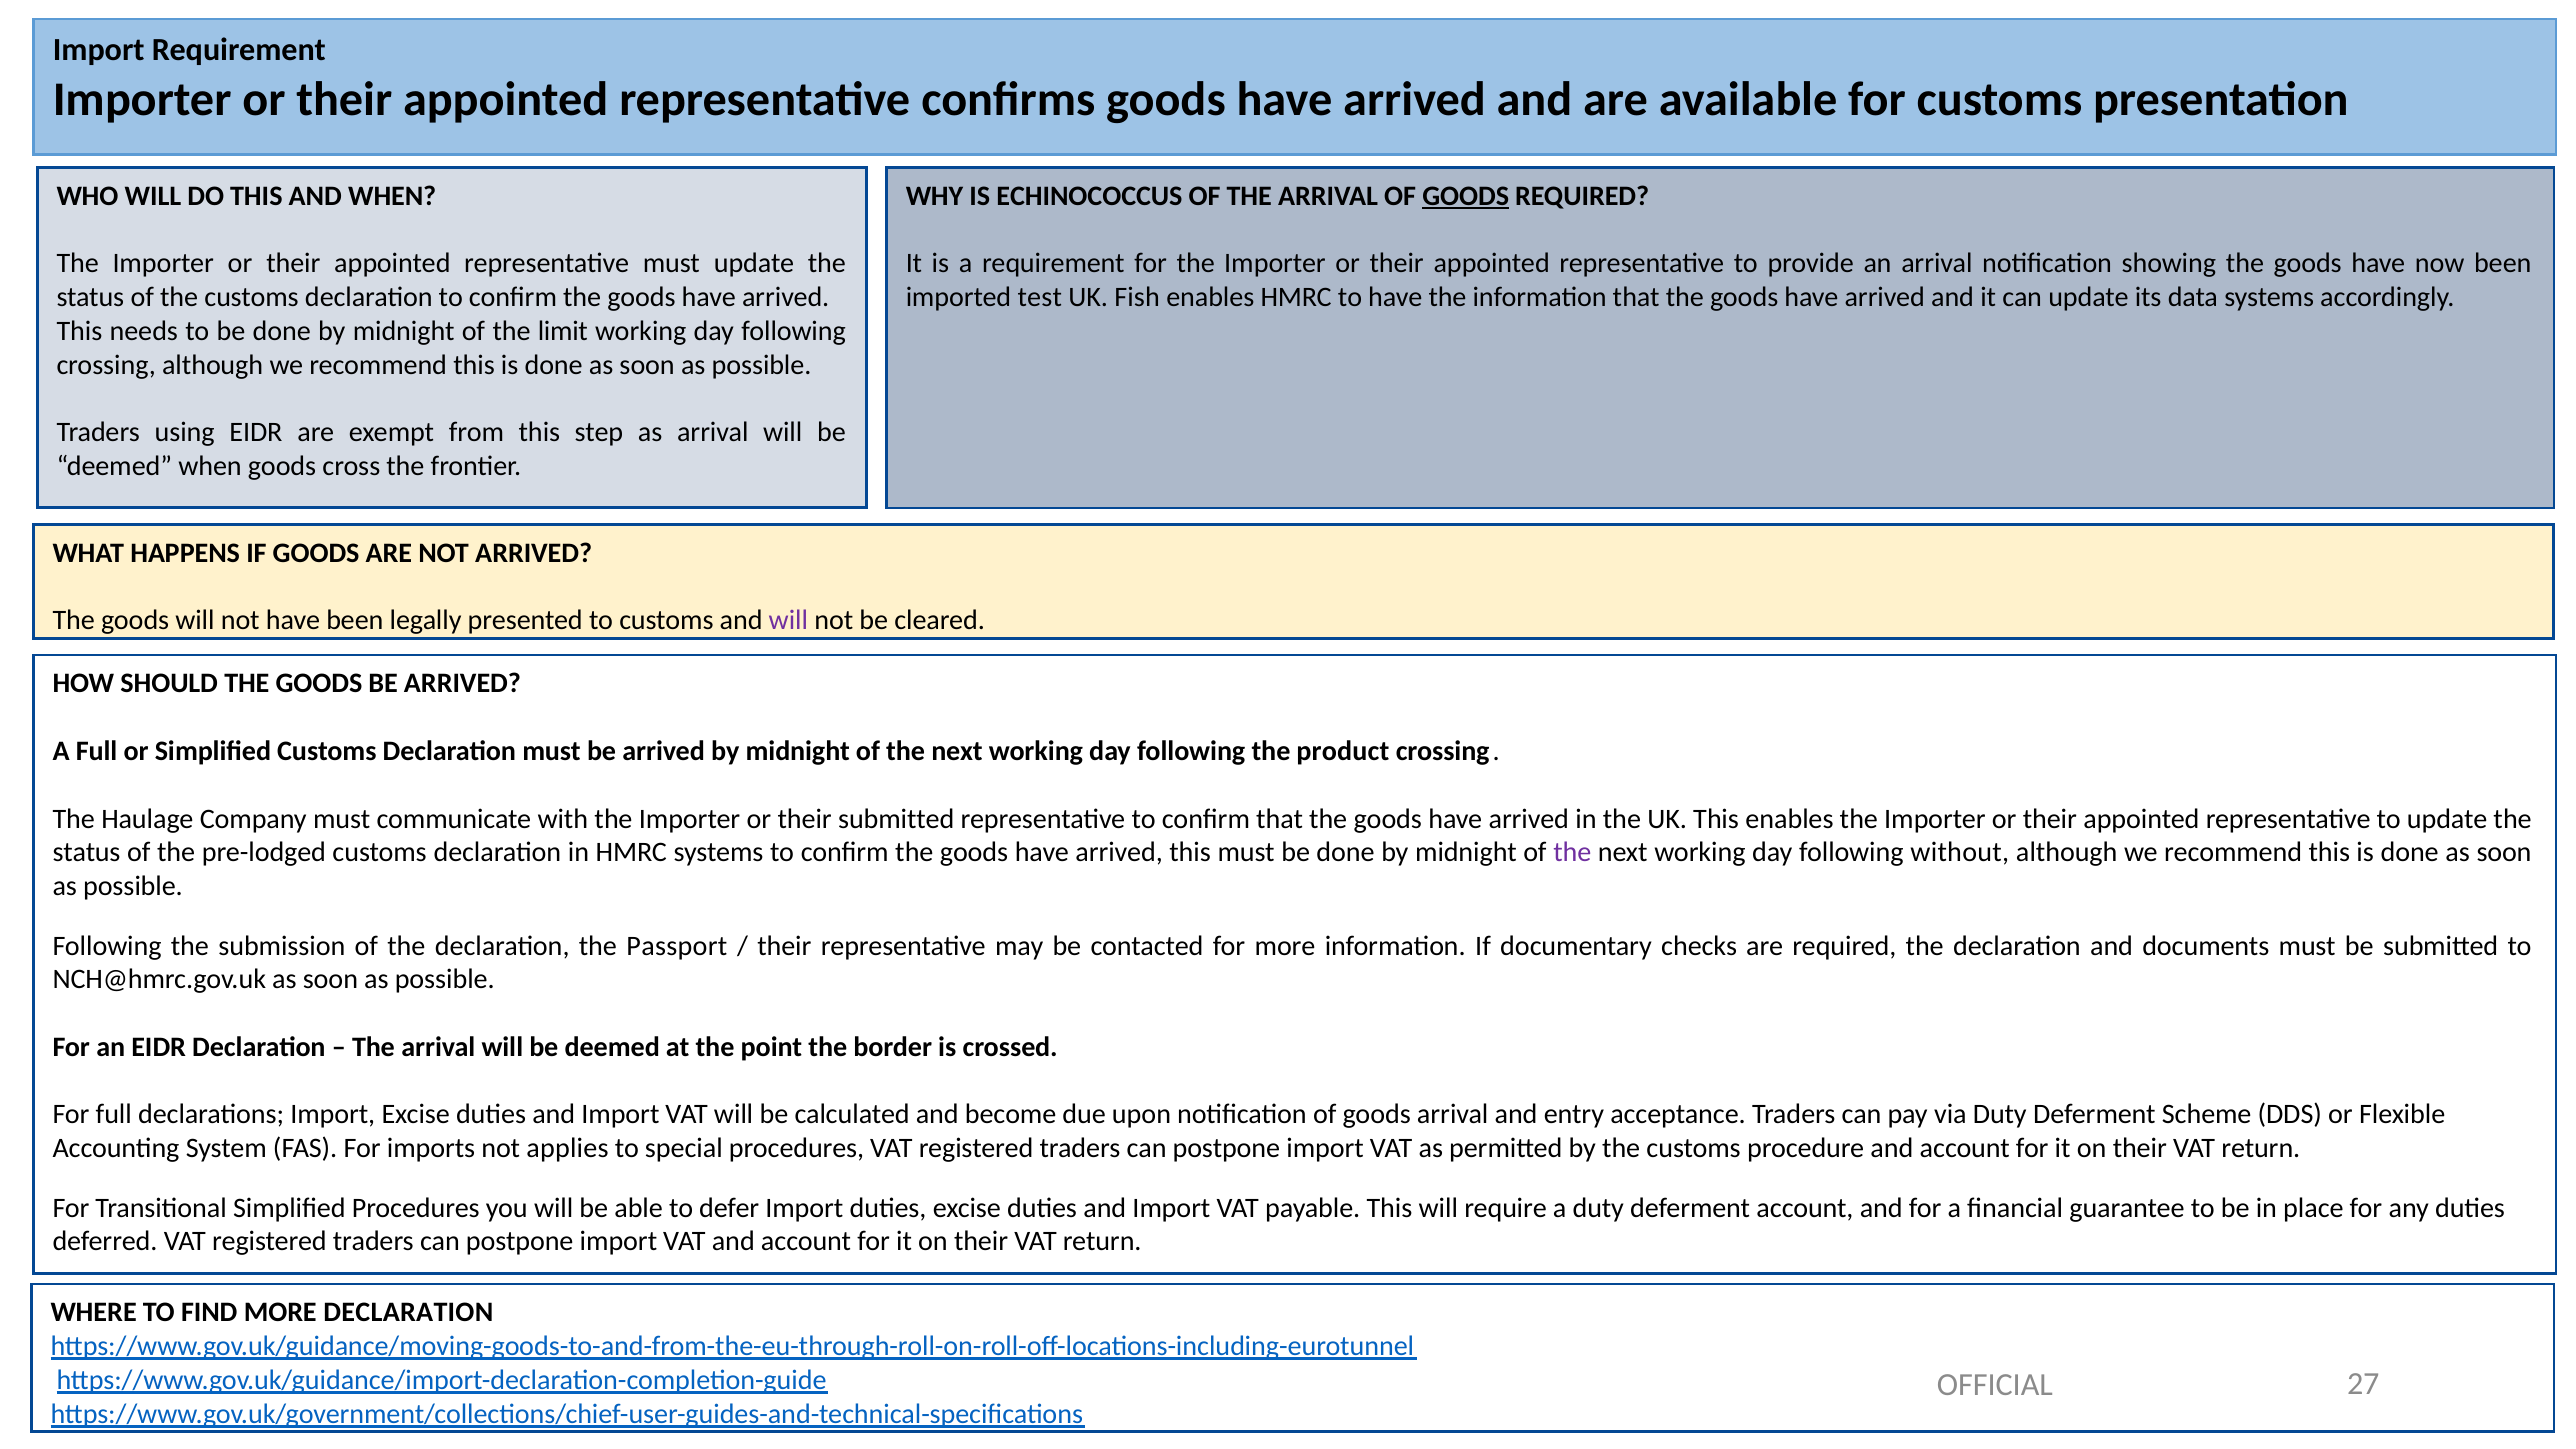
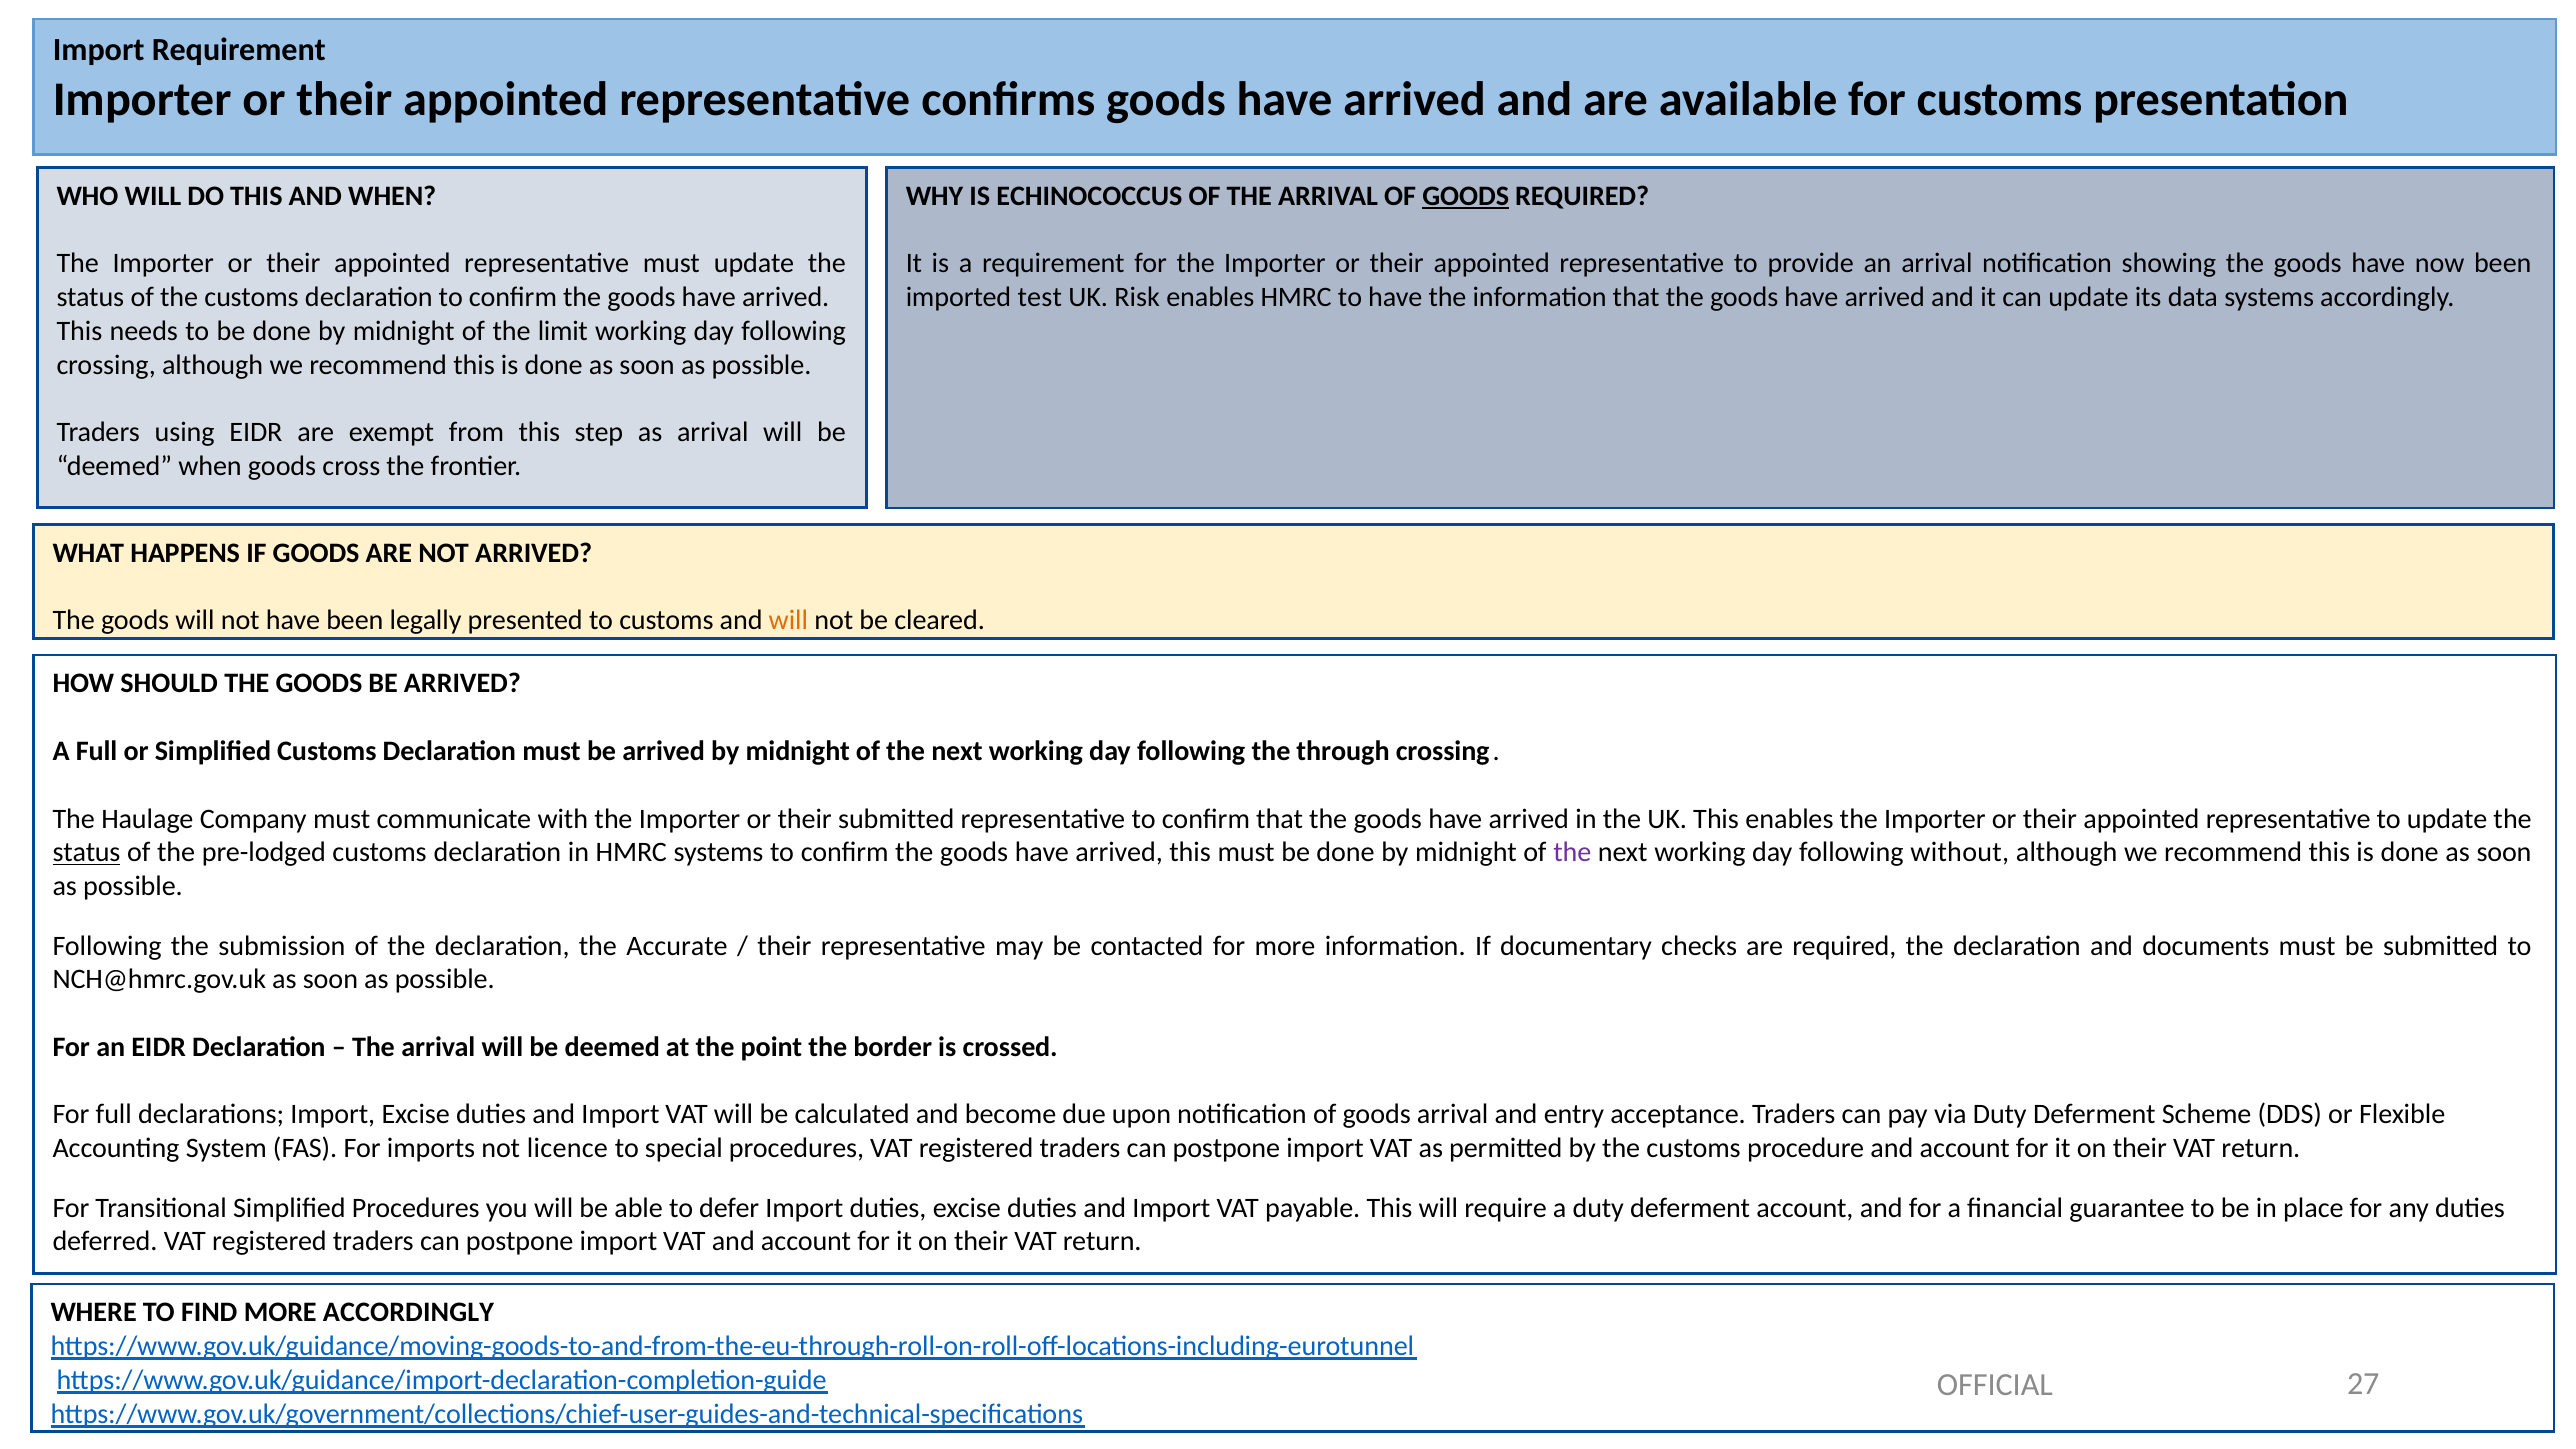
Fish: Fish -> Risk
will at (788, 620) colour: purple -> orange
product: product -> through
status at (87, 852) underline: none -> present
Passport: Passport -> Accurate
applies: applies -> licence
MORE DECLARATION: DECLARATION -> ACCORDINGLY
